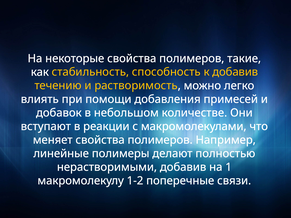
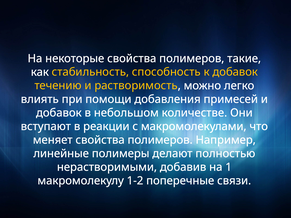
к добавив: добавив -> добавок
